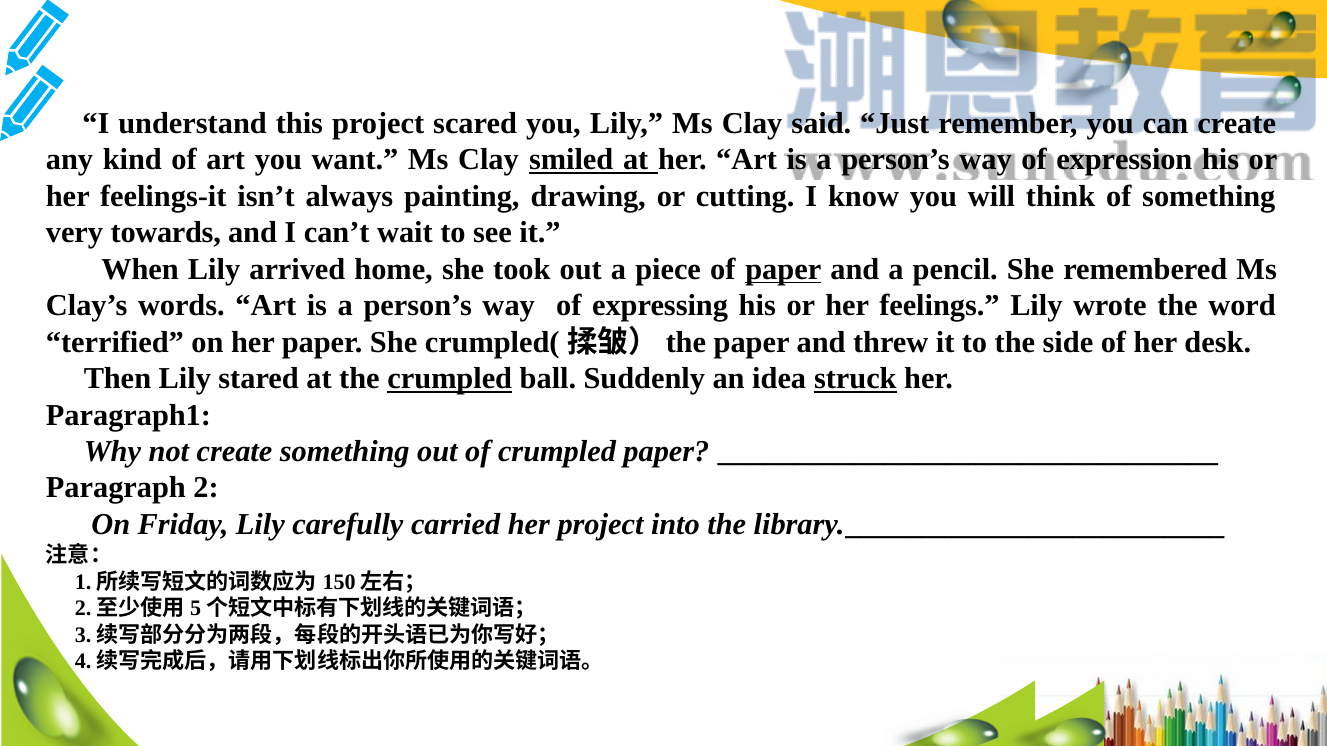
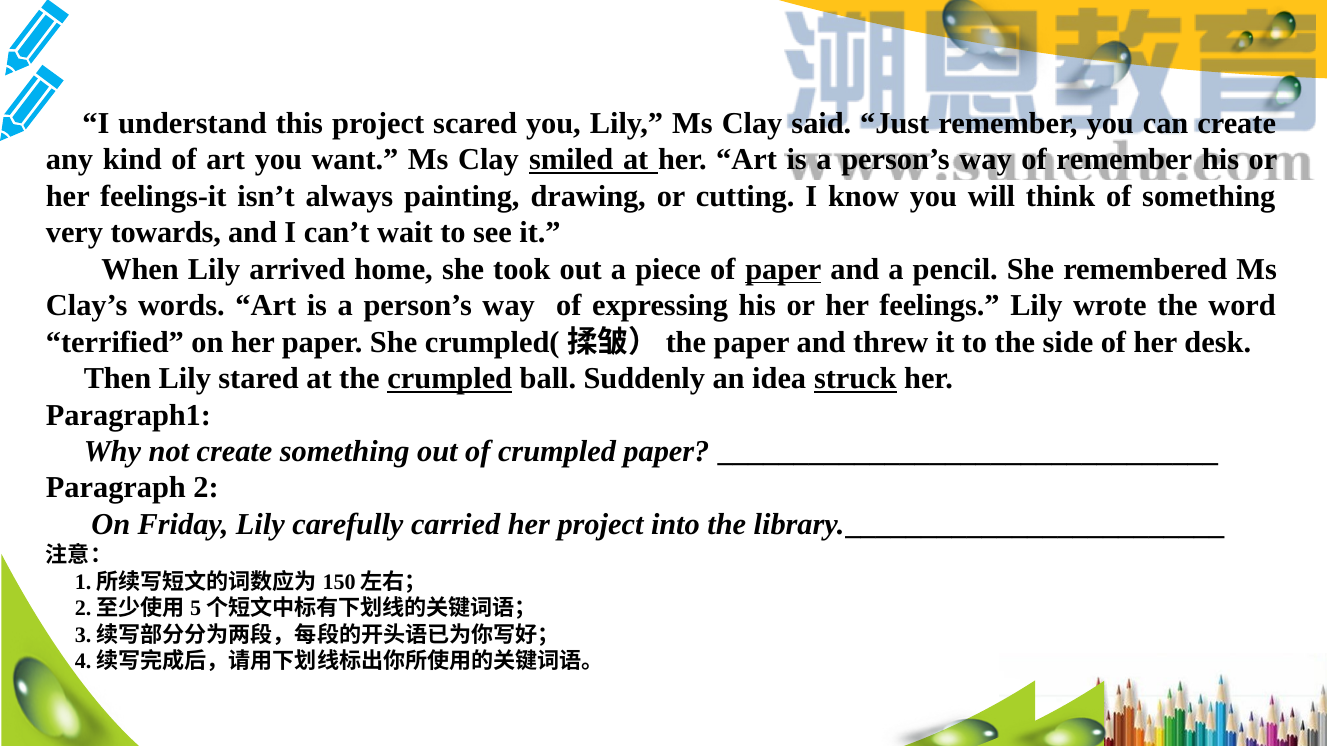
of expression: expression -> remember
